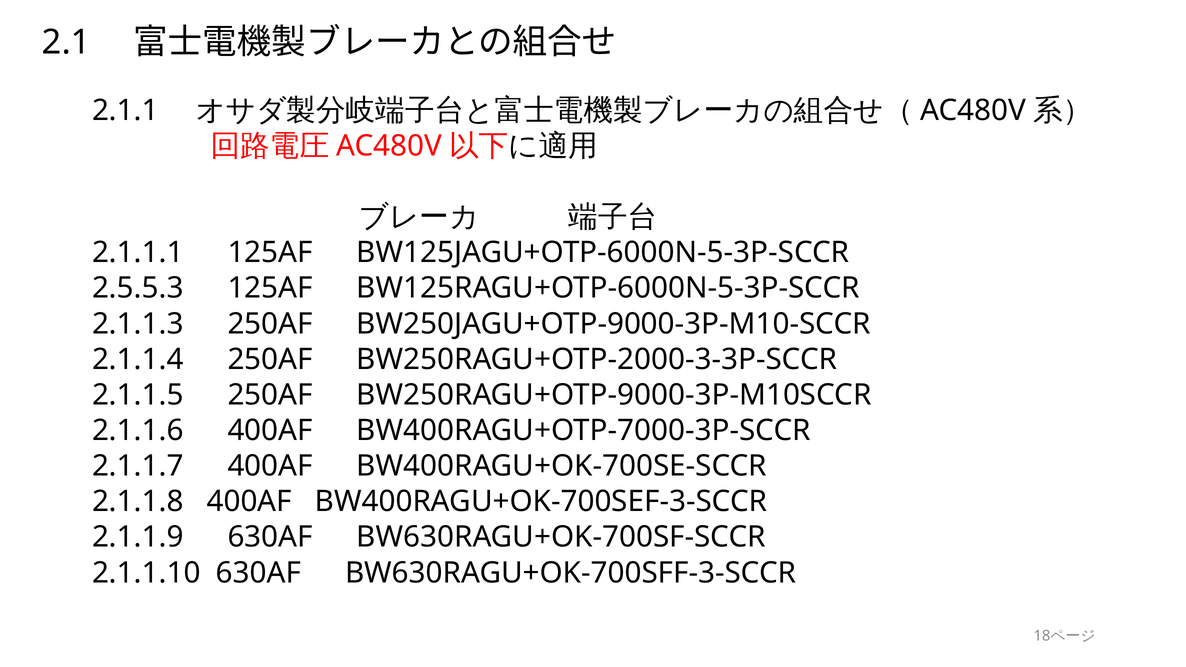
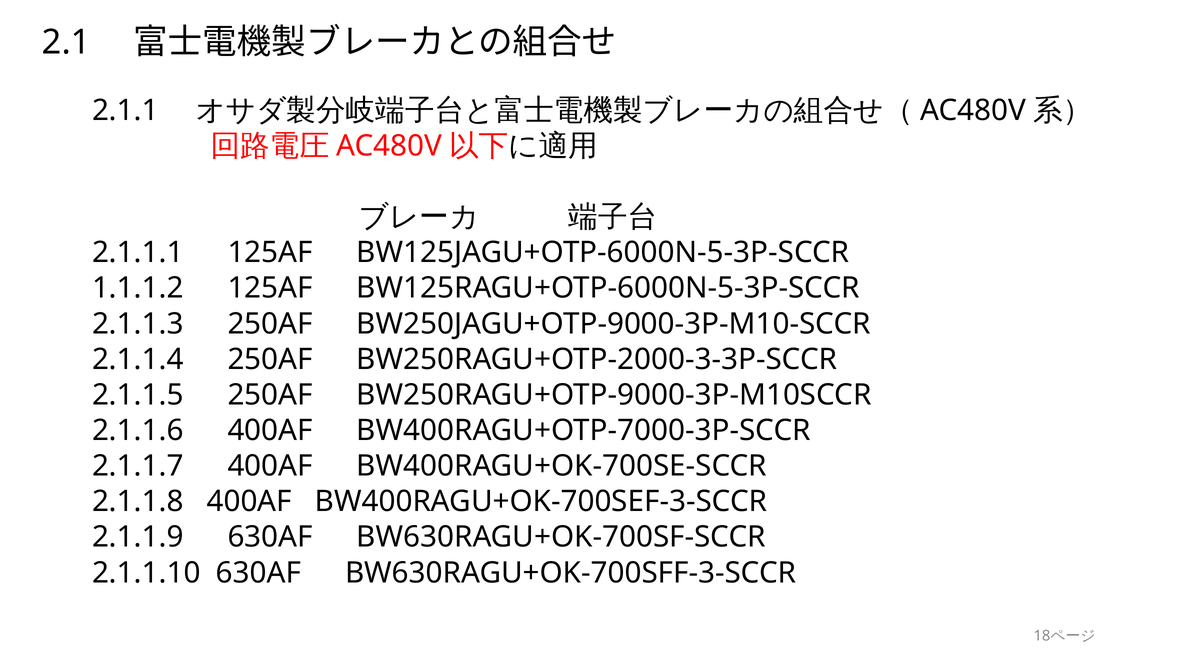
2.5.5.3: 2.5.5.3 -> 1.1.1.2
